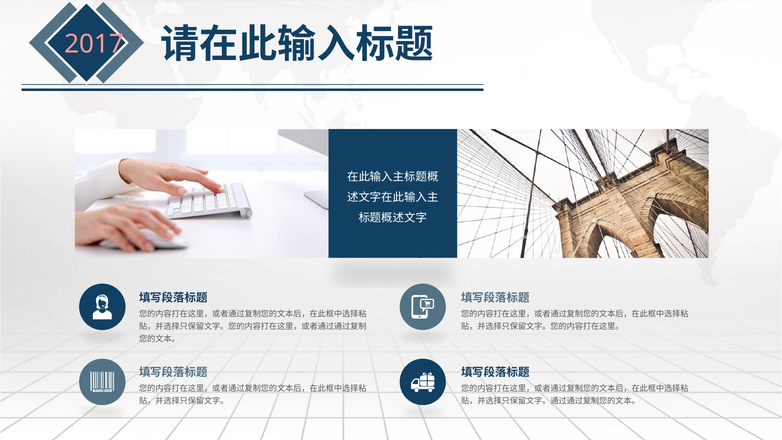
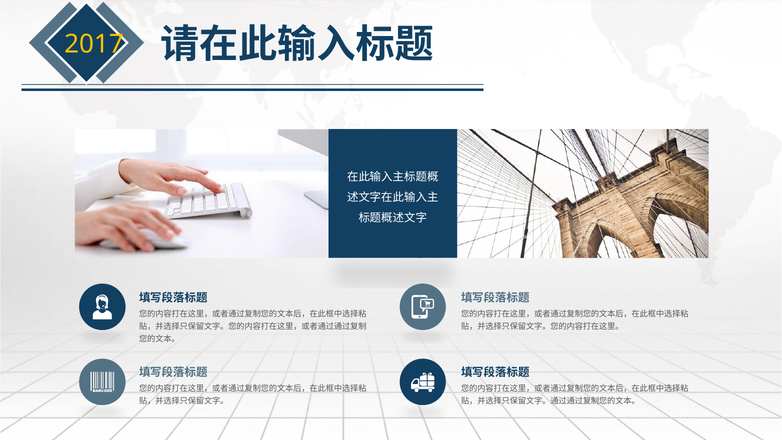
2017 colour: pink -> yellow
